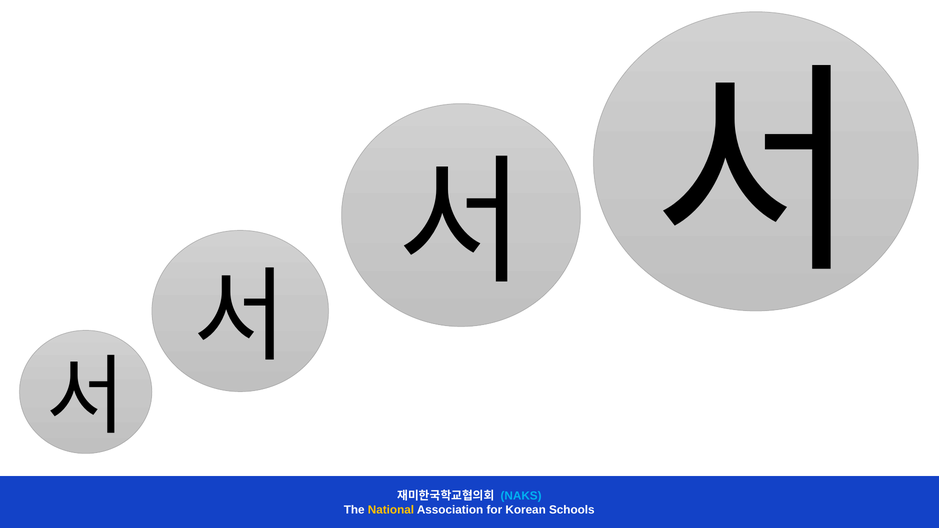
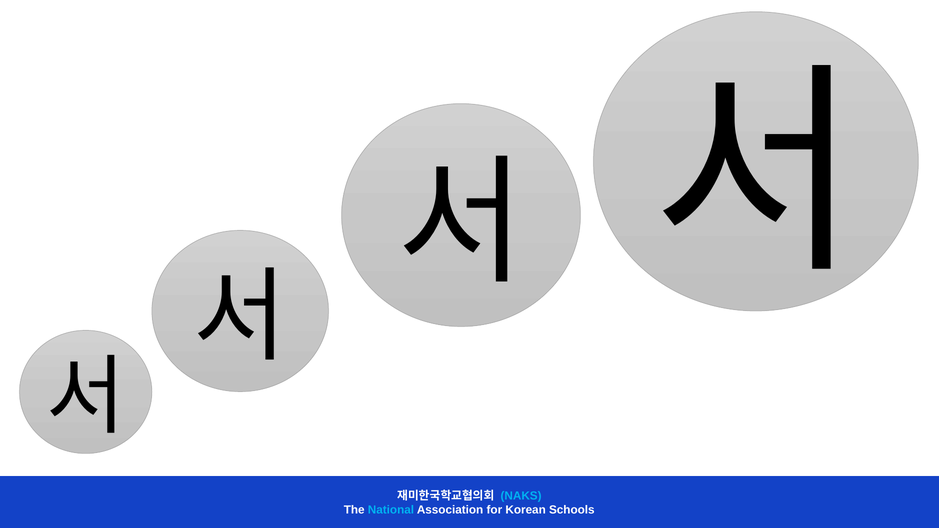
National colour: yellow -> light blue
